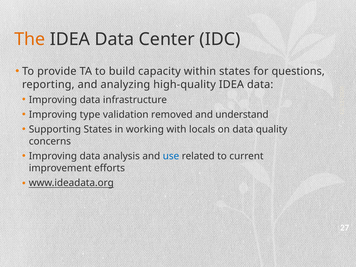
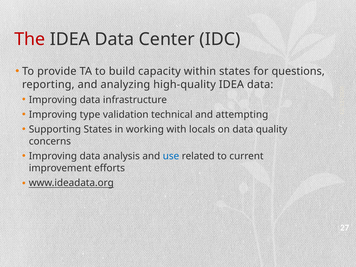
The colour: orange -> red
removed: removed -> technical
understand: understand -> attempting
